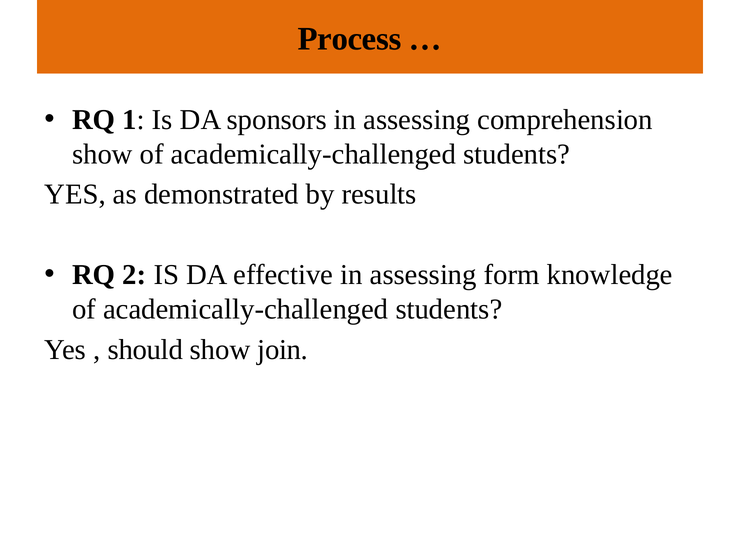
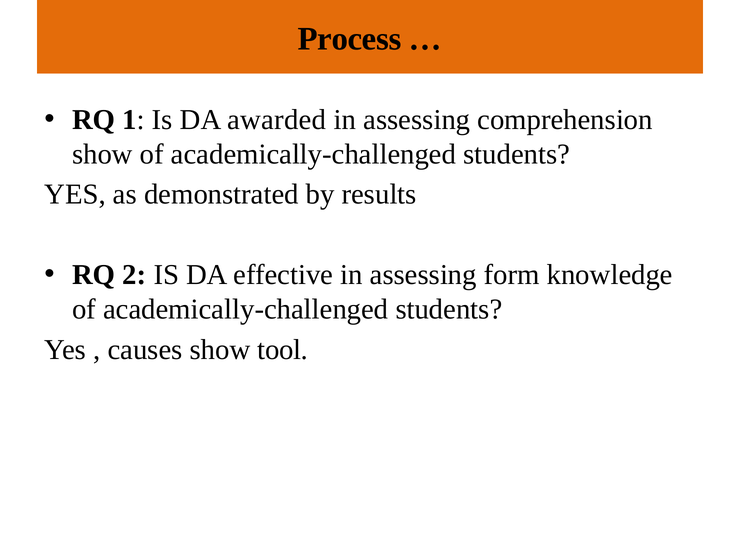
sponsors: sponsors -> awarded
should: should -> causes
join: join -> tool
